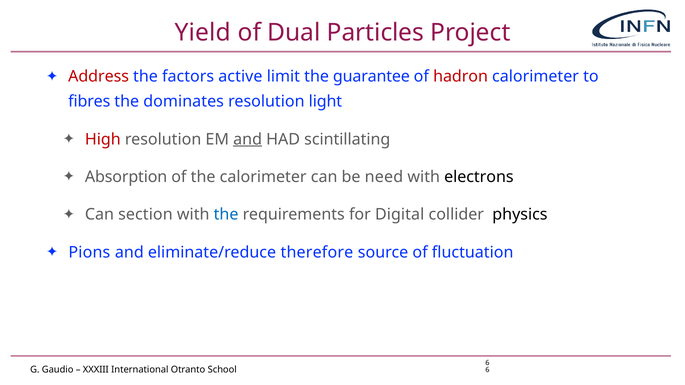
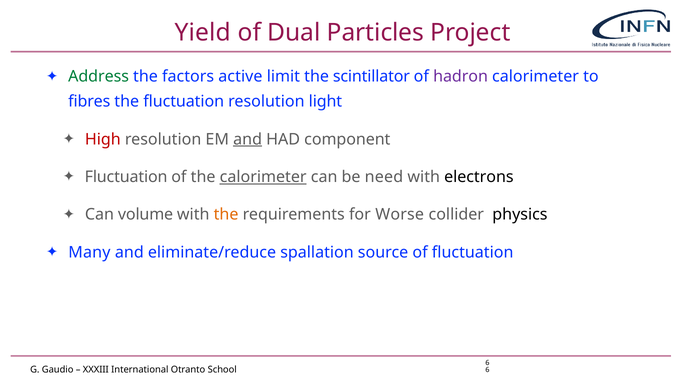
Address colour: red -> green
guarantee: guarantee -> scintillator
hadron colour: red -> purple
the dominates: dominates -> fluctuation
scintillating: scintillating -> component
Absorption at (126, 177): Absorption -> Fluctuation
calorimeter at (263, 177) underline: none -> present
section: section -> volume
the at (226, 215) colour: blue -> orange
Digital: Digital -> Worse
Pions: Pions -> Many
therefore: therefore -> spallation
